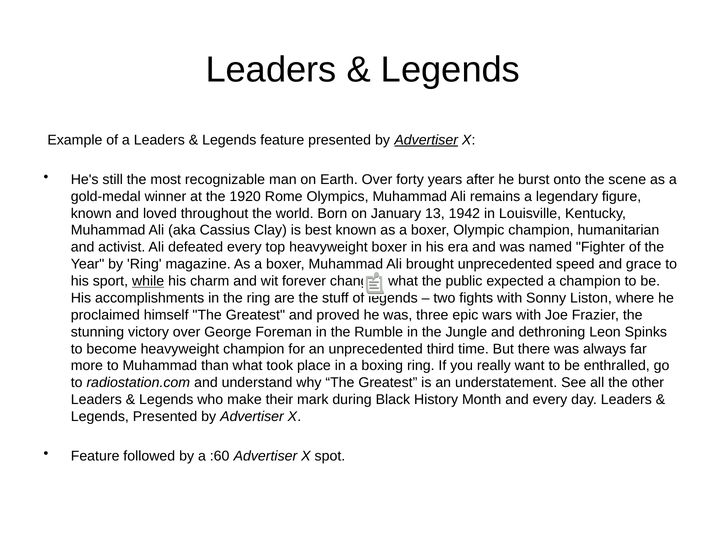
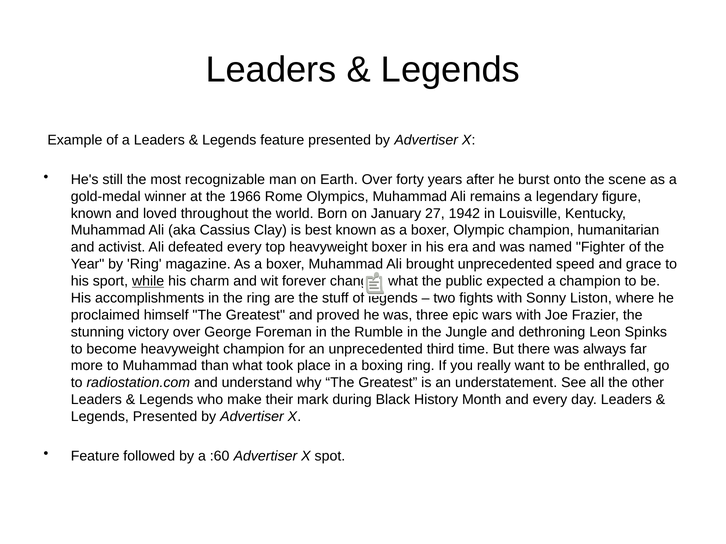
Advertiser at (426, 140) underline: present -> none
1920: 1920 -> 1966
13: 13 -> 27
